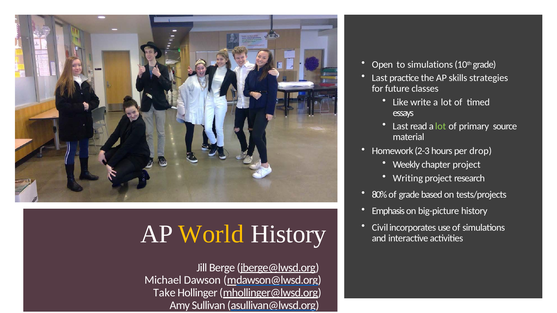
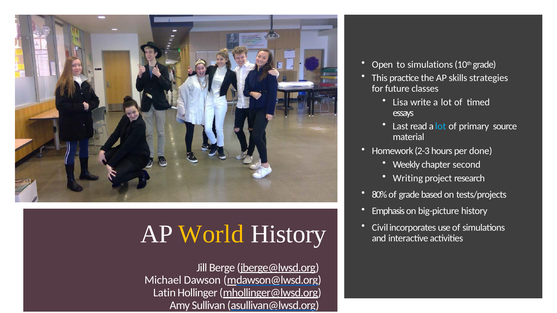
Last at (380, 78): Last -> This
Like: Like -> Lisa
lot at (441, 126) colour: light green -> light blue
drop: drop -> done
chapter project: project -> second
Take: Take -> Latin
